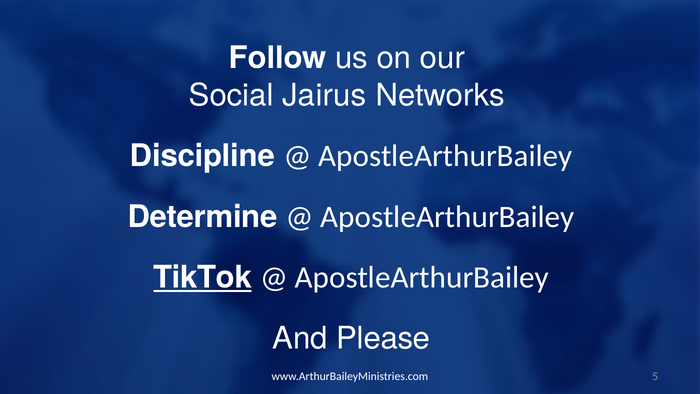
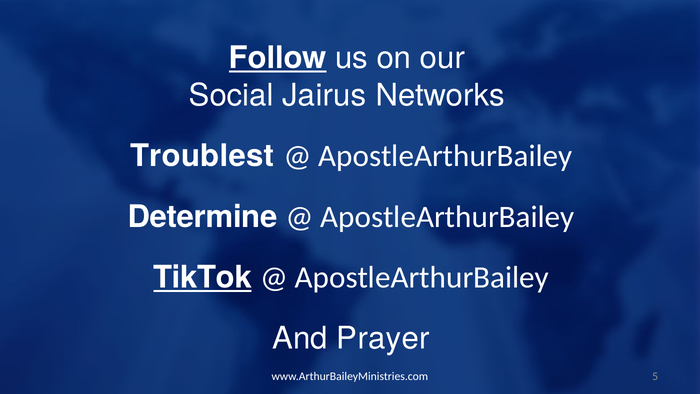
Follow underline: none -> present
Discipline: Discipline -> Troublest
Please: Please -> Prayer
